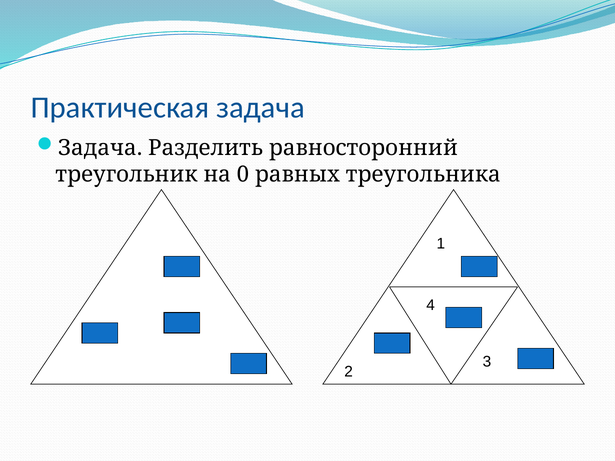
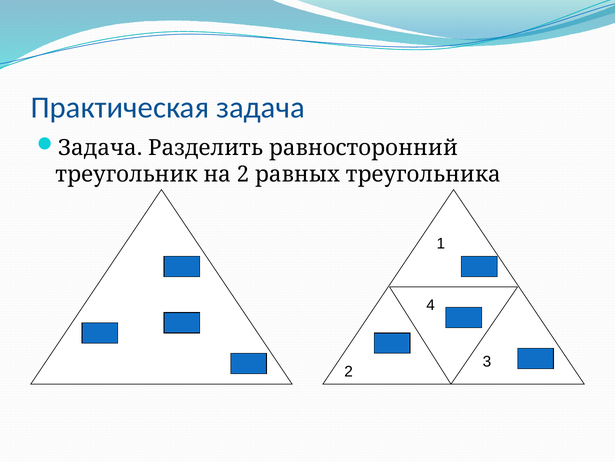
на 0: 0 -> 2
